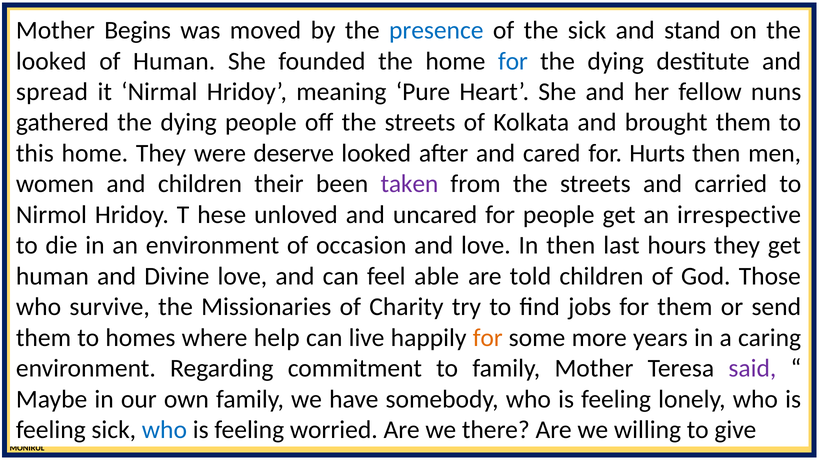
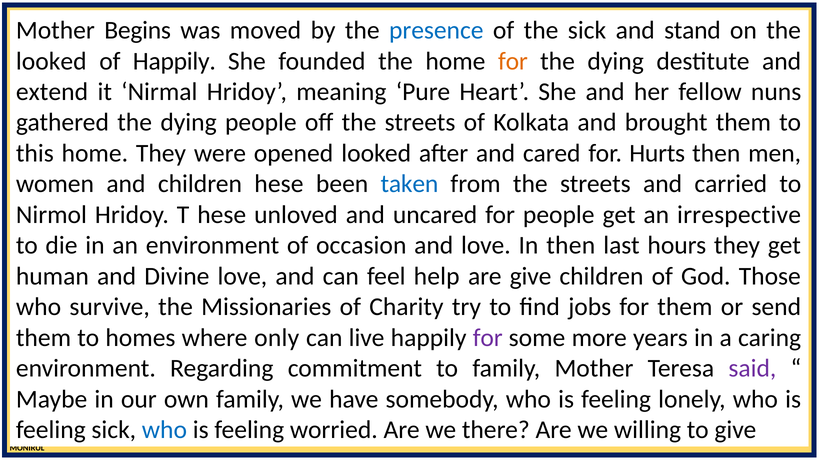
of Human: Human -> Happily
for at (513, 61) colour: blue -> orange
spread: spread -> extend
deserve: deserve -> opened
children their: their -> hese
taken colour: purple -> blue
able: able -> help
are told: told -> give
help: help -> only
for at (488, 337) colour: orange -> purple
